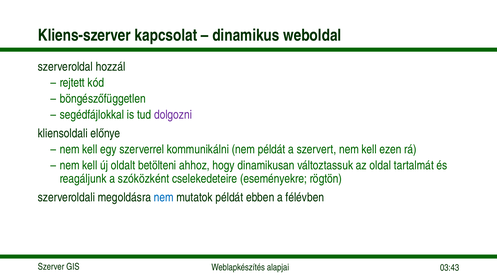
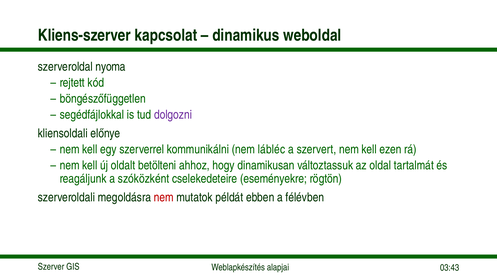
hozzál: hozzál -> nyoma
nem példát: példát -> lábléc
nem at (164, 197) colour: blue -> red
